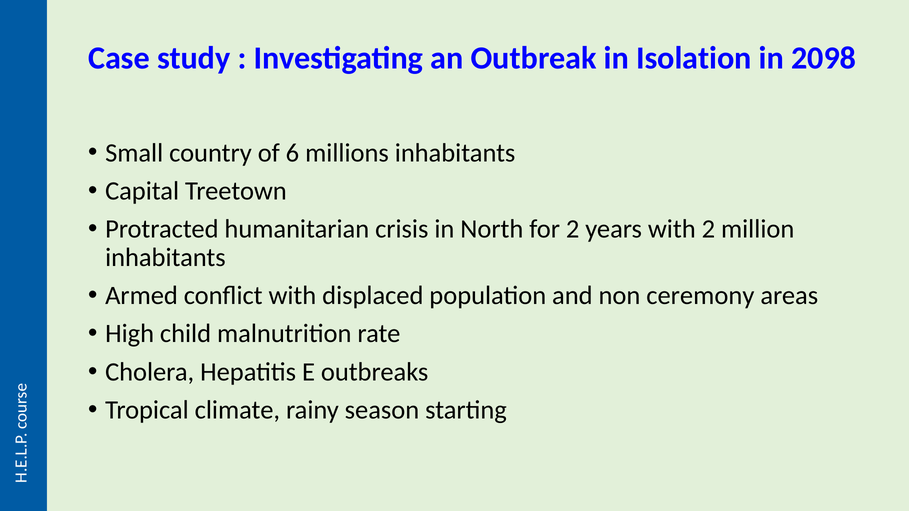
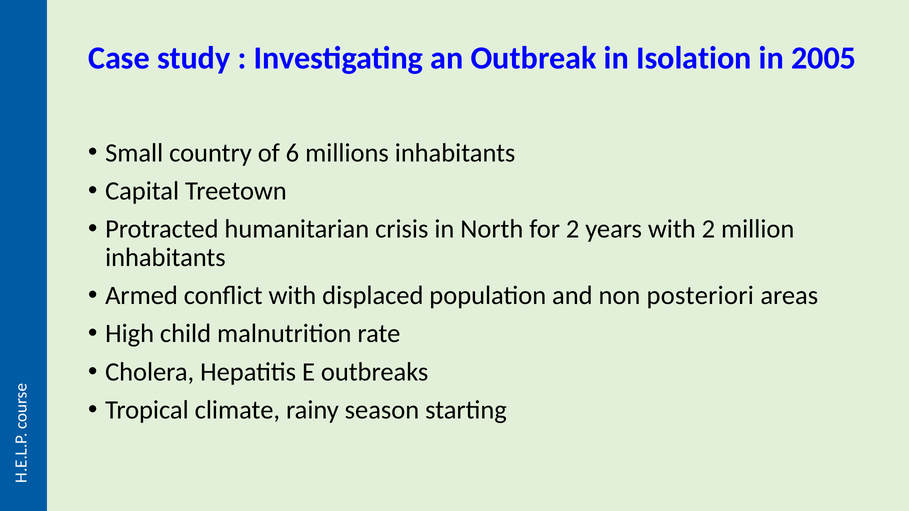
2098: 2098 -> 2005
ceremony: ceremony -> posteriori
